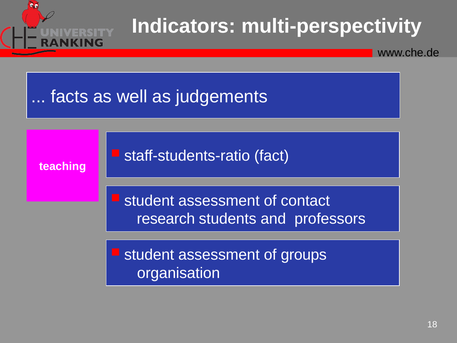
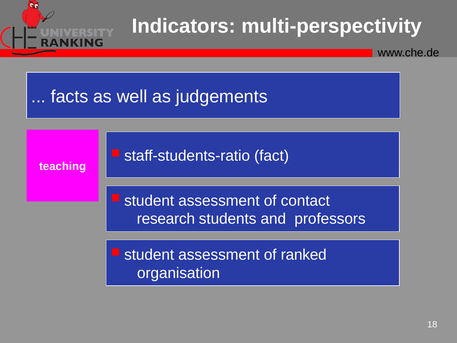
groups: groups -> ranked
